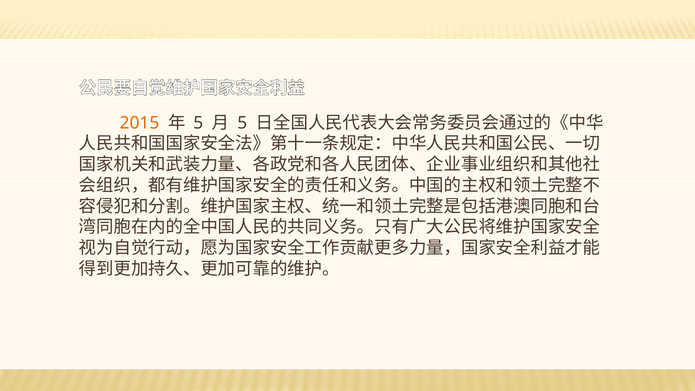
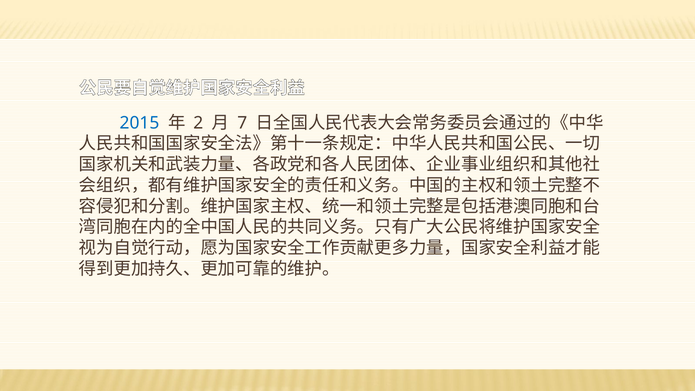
2015 colour: orange -> blue
5 at (198, 123): 5 -> 2
5 at (242, 123): 5 -> 7
